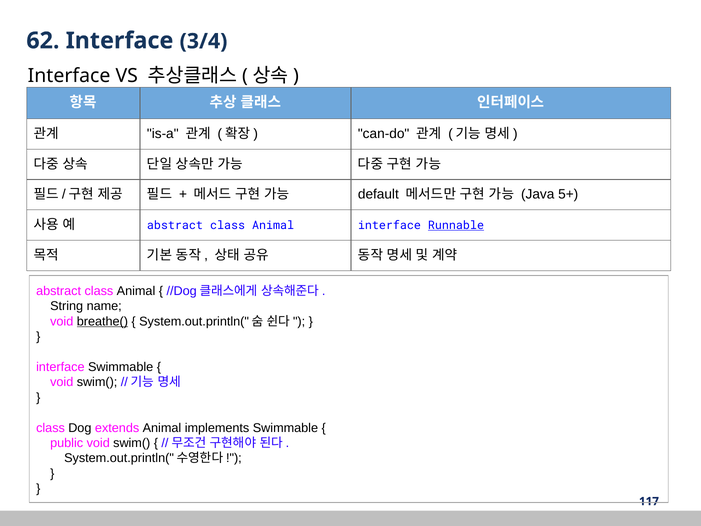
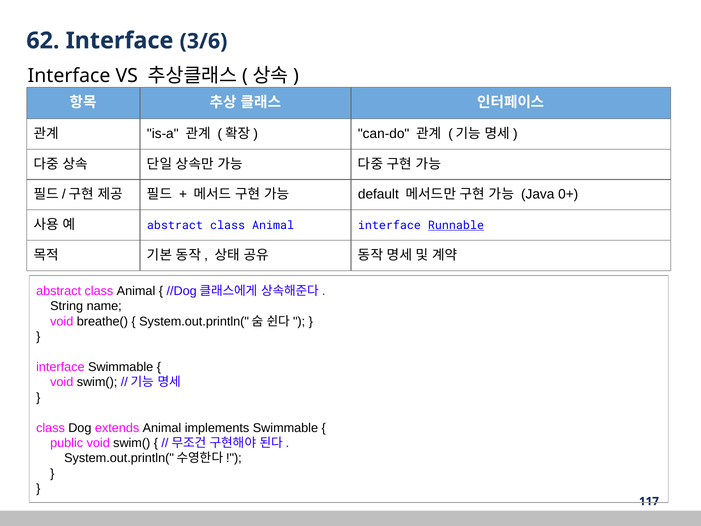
3/4: 3/4 -> 3/6
5+: 5+ -> 0+
breathe( underline: present -> none
